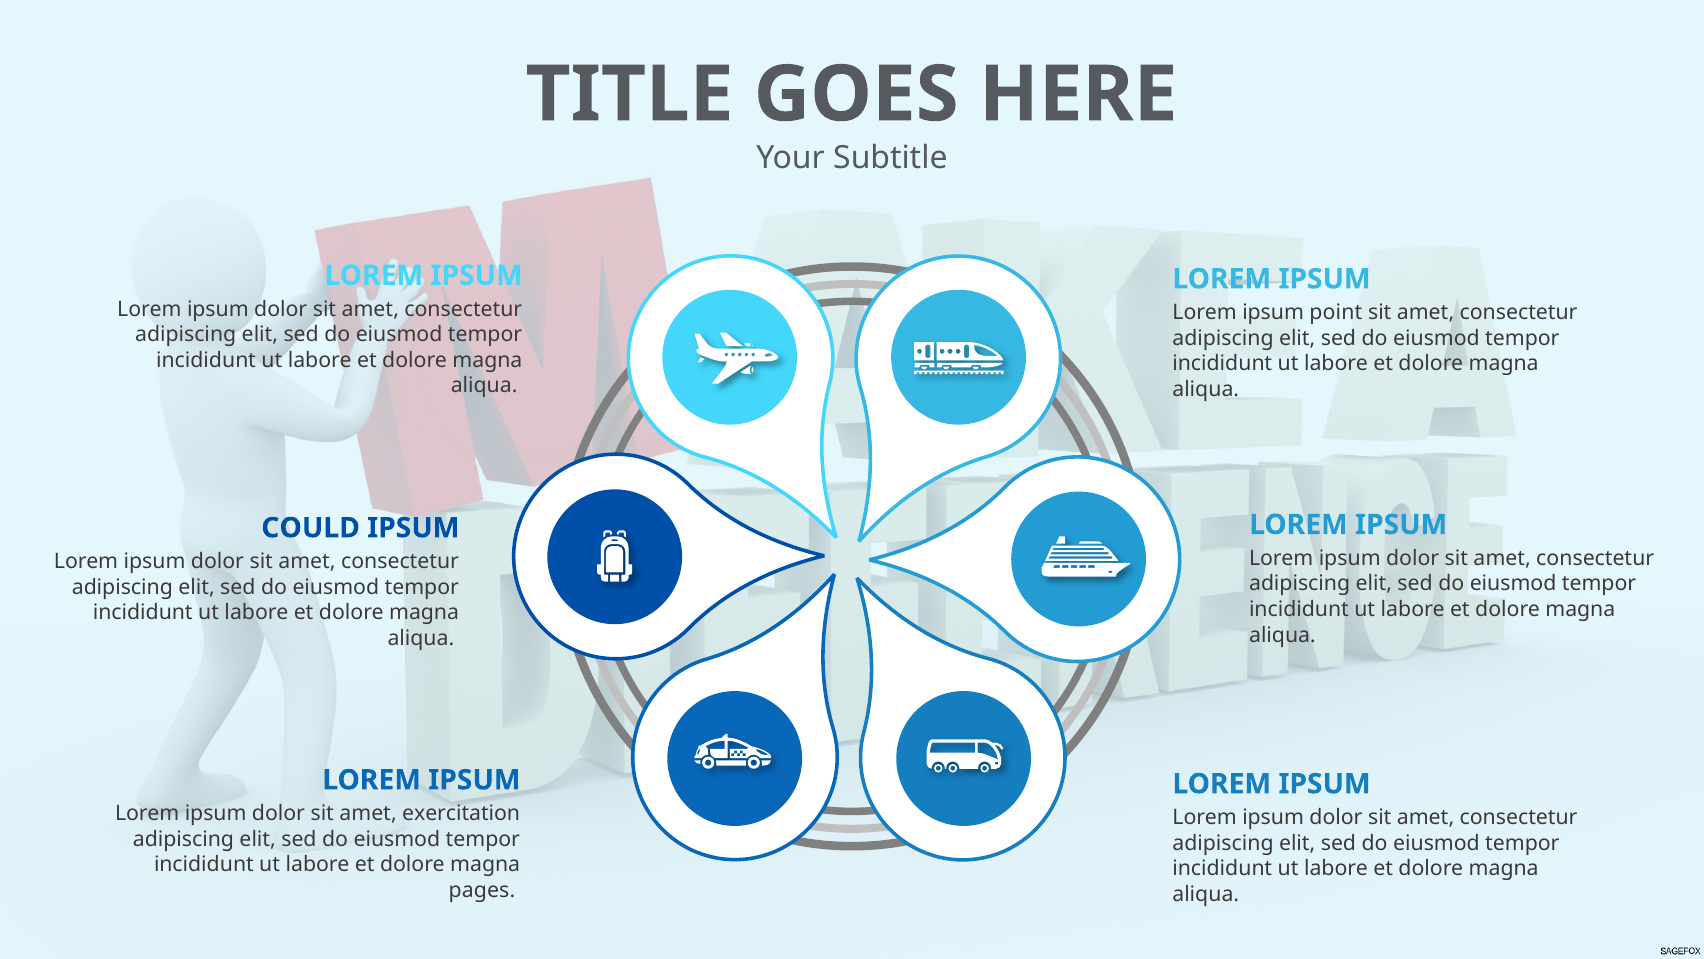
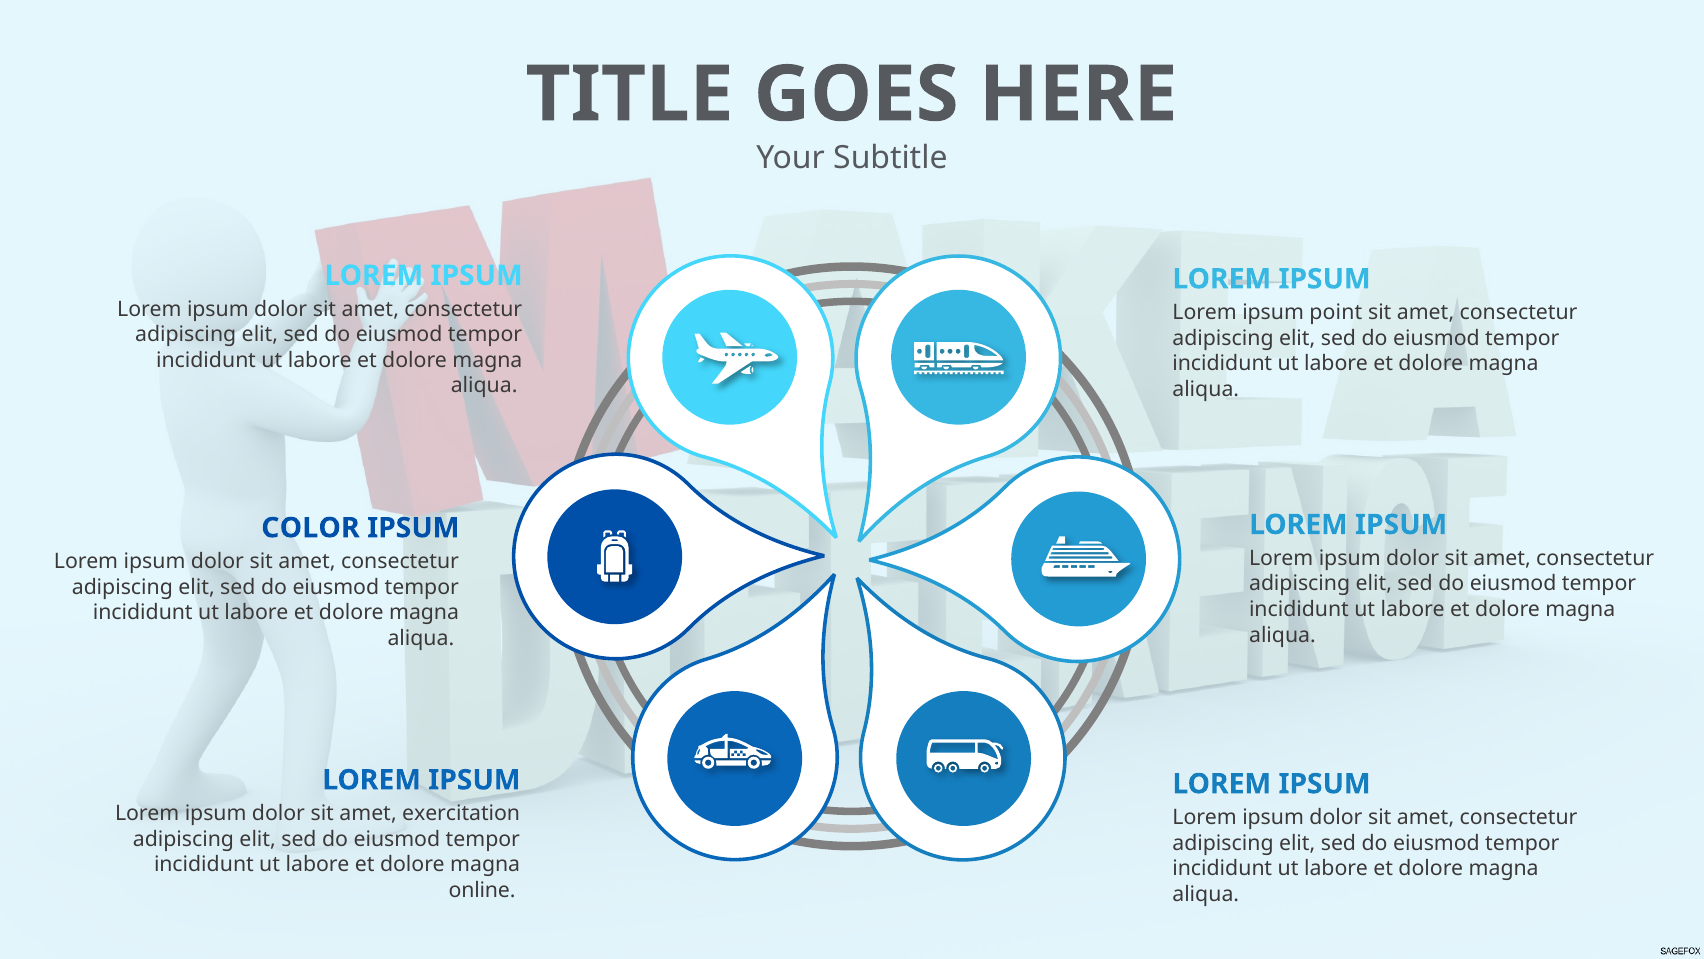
COULD: COULD -> COLOR
pages: pages -> online
